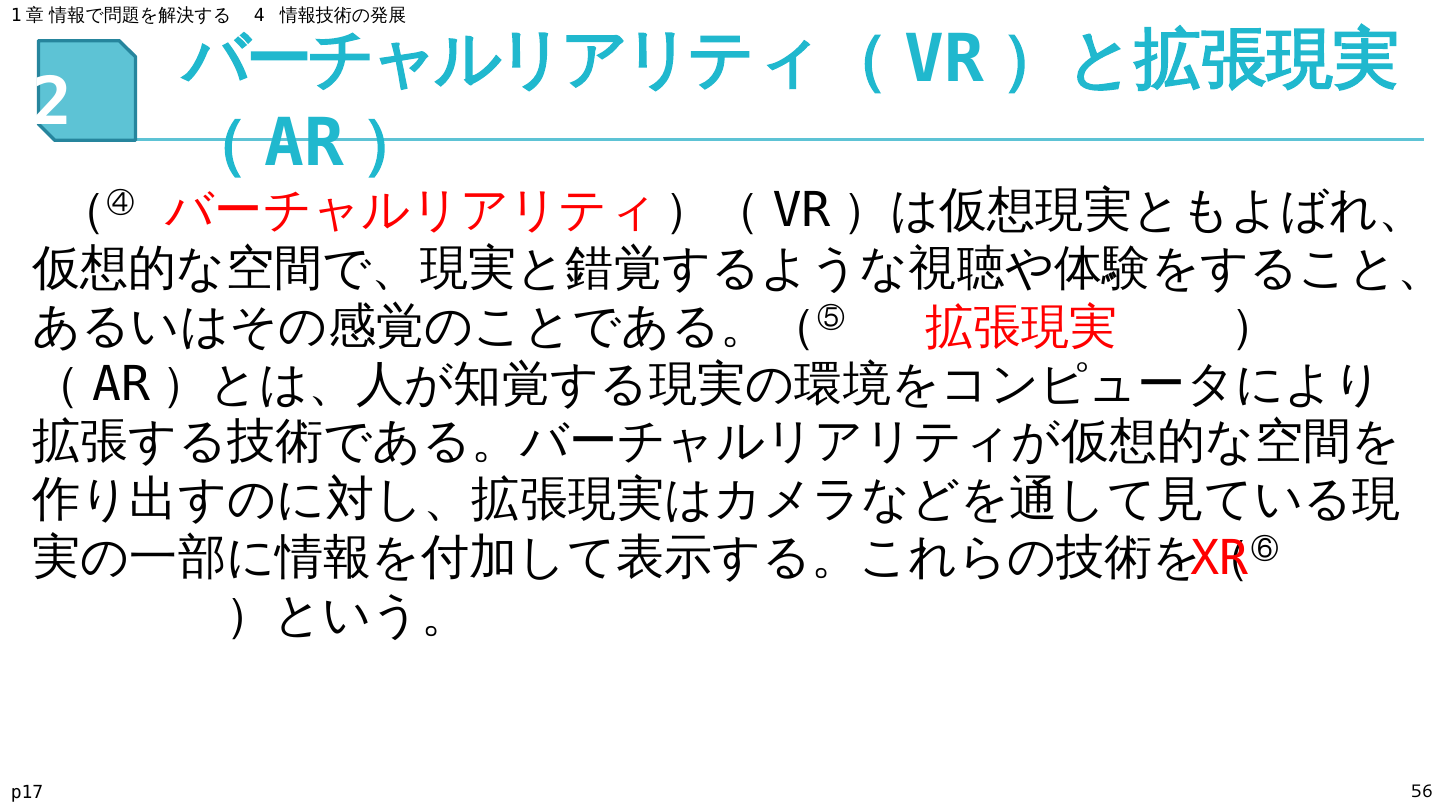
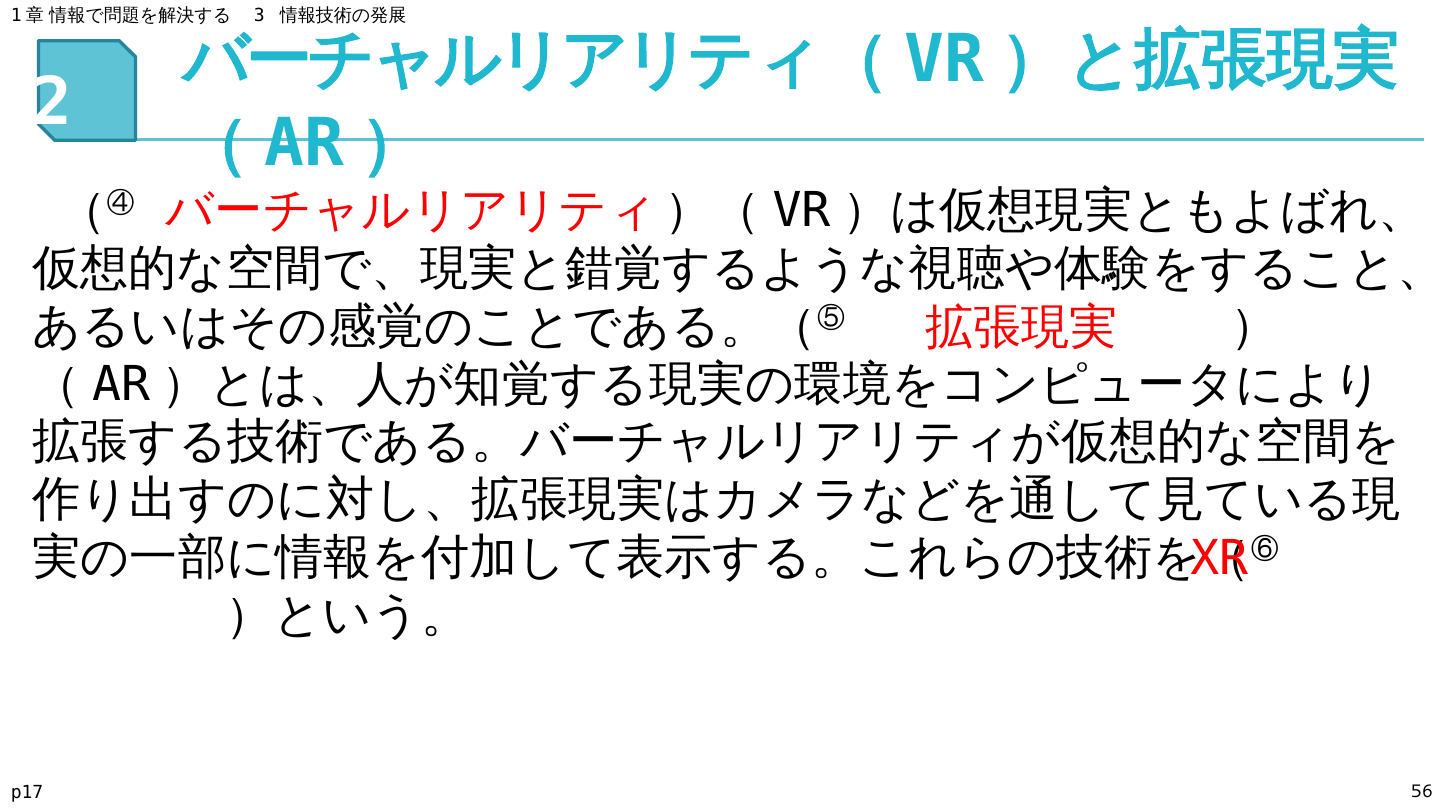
4: 4 -> 3
